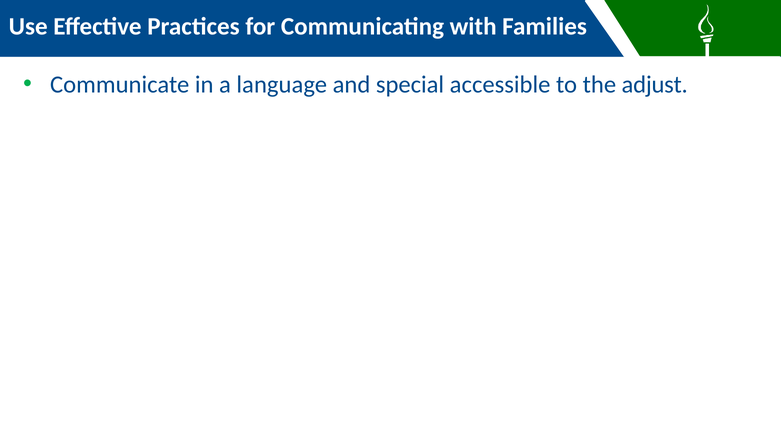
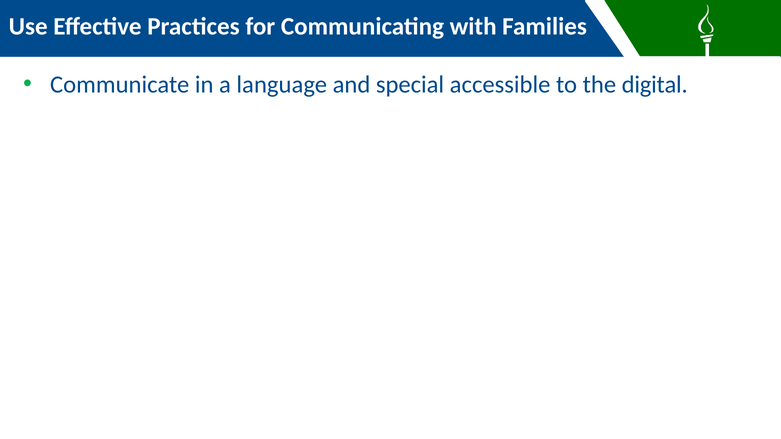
adjust: adjust -> digital
